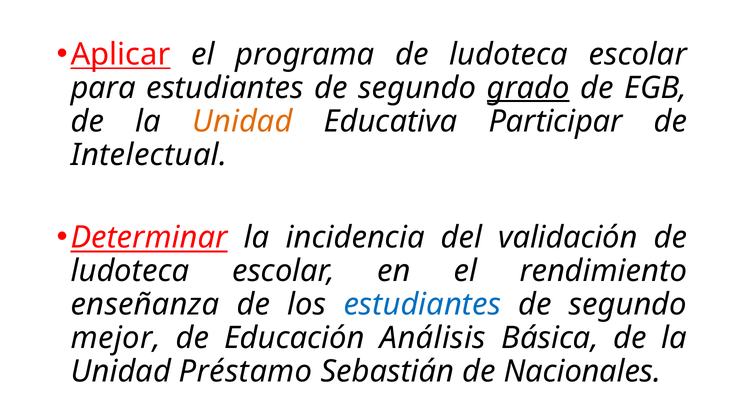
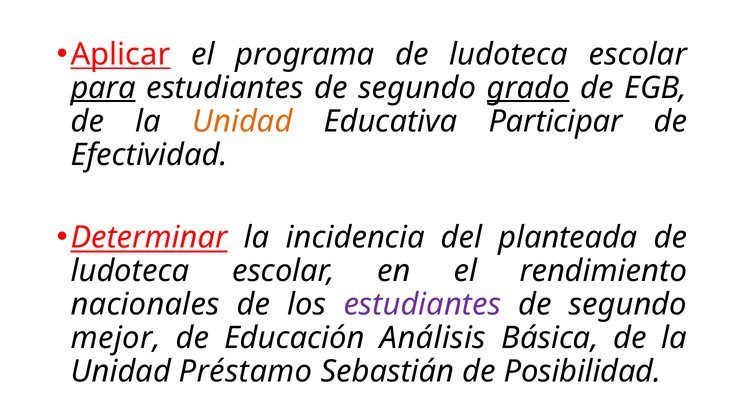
para underline: none -> present
Intelectual: Intelectual -> Efectividad
validación: validación -> planteada
enseñanza: enseñanza -> nacionales
estudiantes at (422, 304) colour: blue -> purple
Nacionales: Nacionales -> Posibilidad
